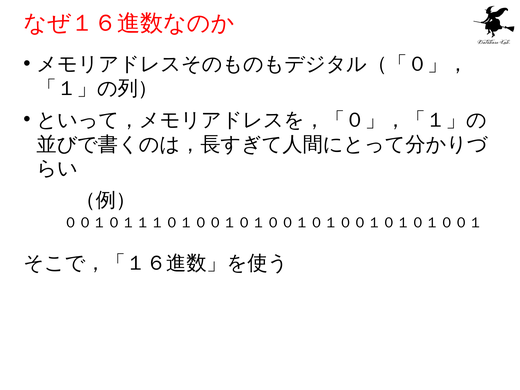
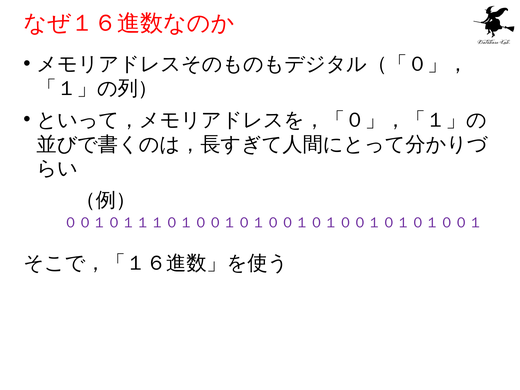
００１０１１１０１００１０１００１０１００１０１０１００１ colour: black -> purple
